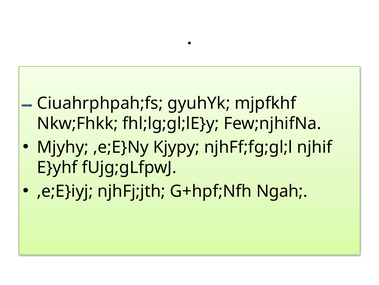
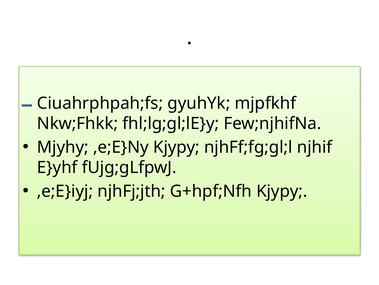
G+hpf;Nfh Ngah: Ngah -> Kjypy
